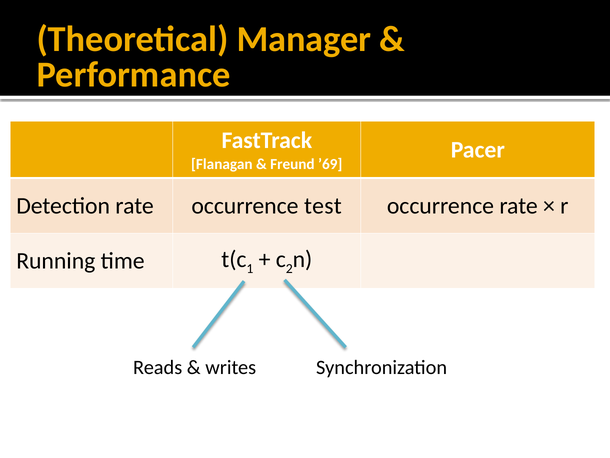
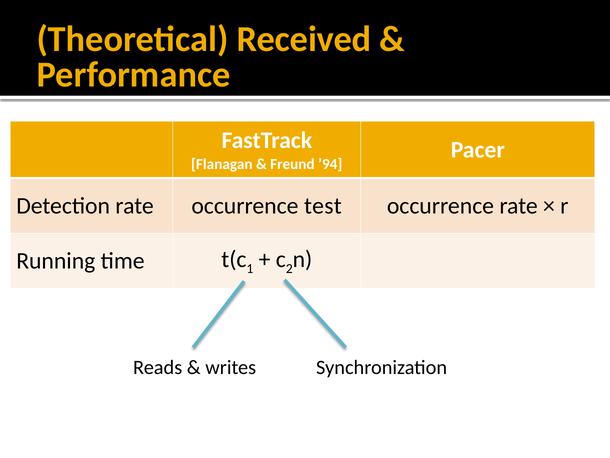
Manager: Manager -> Received
’69: ’69 -> ’94
